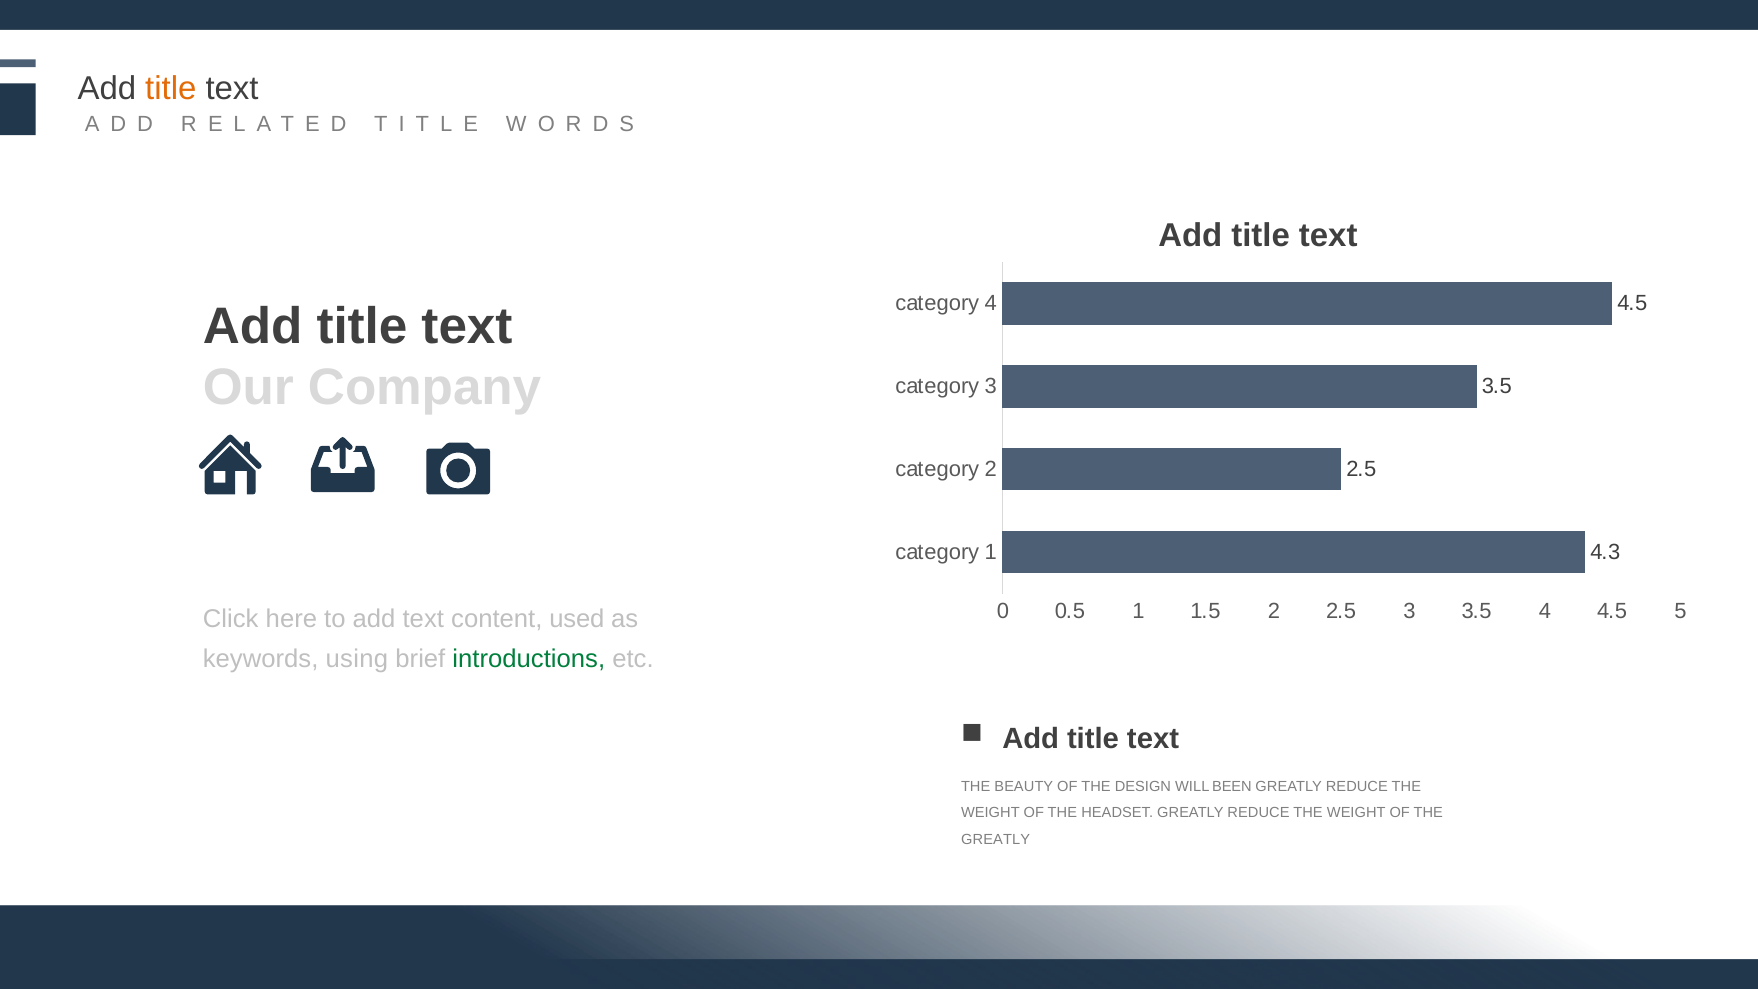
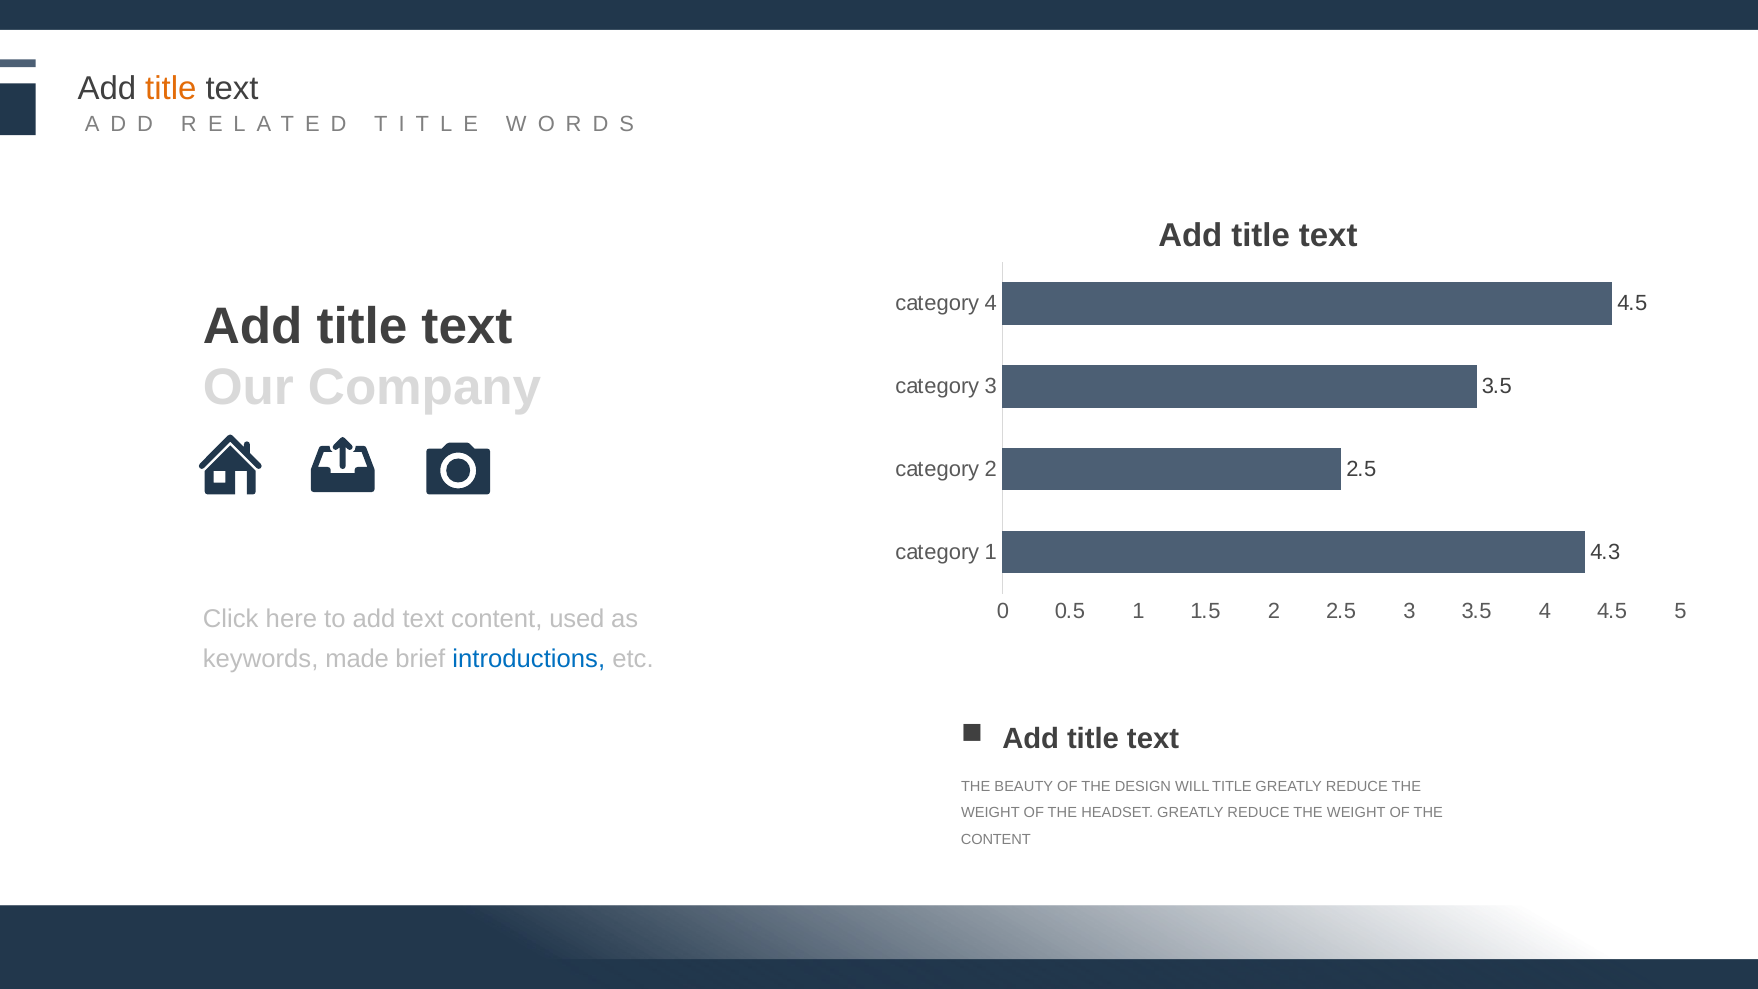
using: using -> made
introductions colour: green -> blue
WILL BEEN: BEEN -> TITLE
GREATLY at (996, 839): GREATLY -> CONTENT
